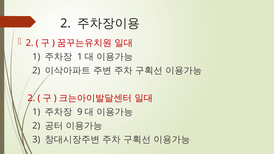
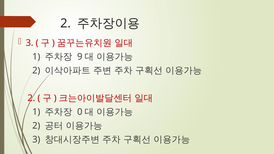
2 at (30, 43): 2 -> 3
1 at (80, 57): 1 -> 9
9: 9 -> 0
